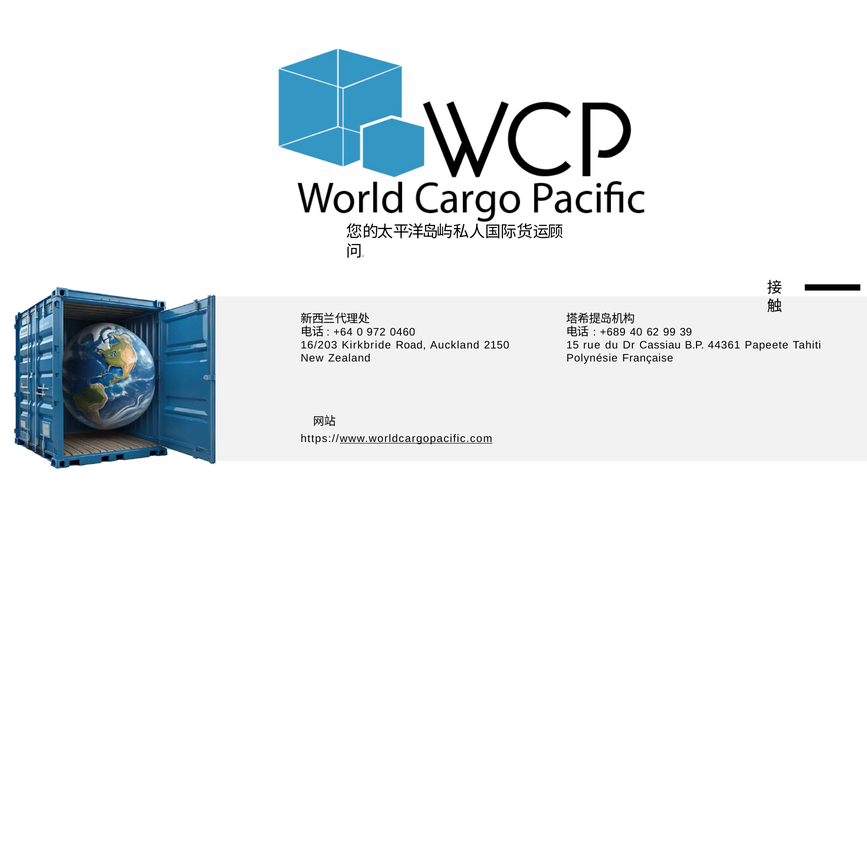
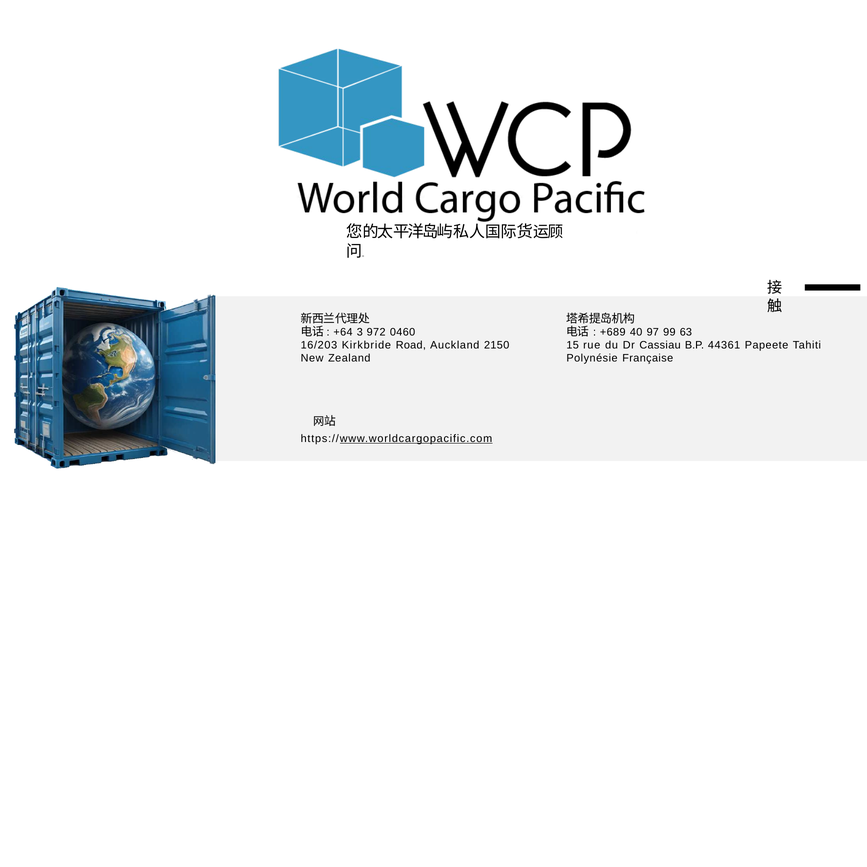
0: 0 -> 3
62: 62 -> 97
39: 39 -> 63
